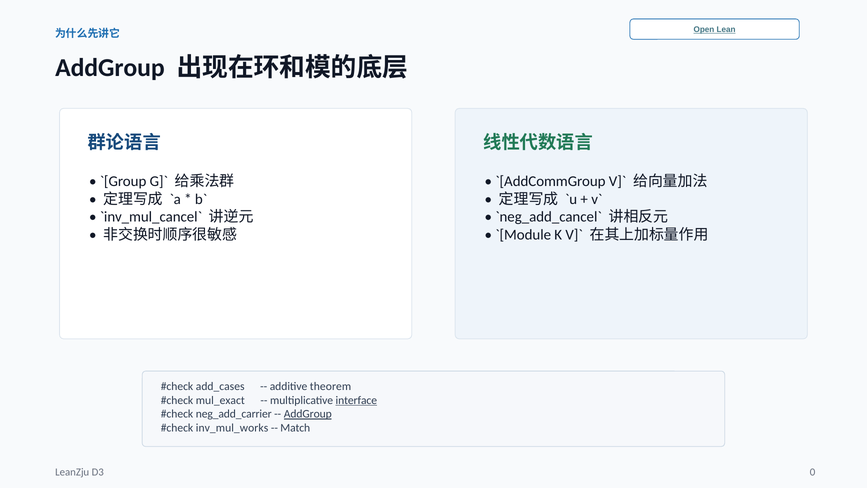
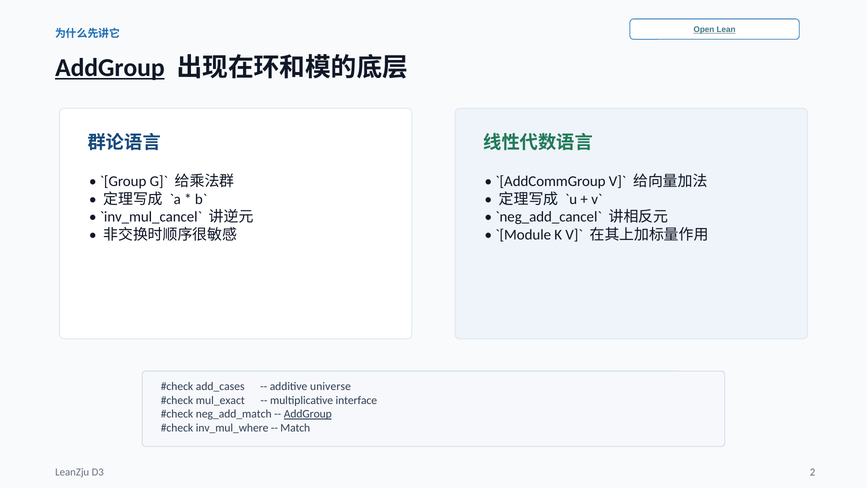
AddGroup at (110, 68) underline: none -> present
theorem: theorem -> universe
interface underline: present -> none
neg_add_carrier: neg_add_carrier -> neg_add_match
inv_mul_works: inv_mul_works -> inv_mul_where
0: 0 -> 2
